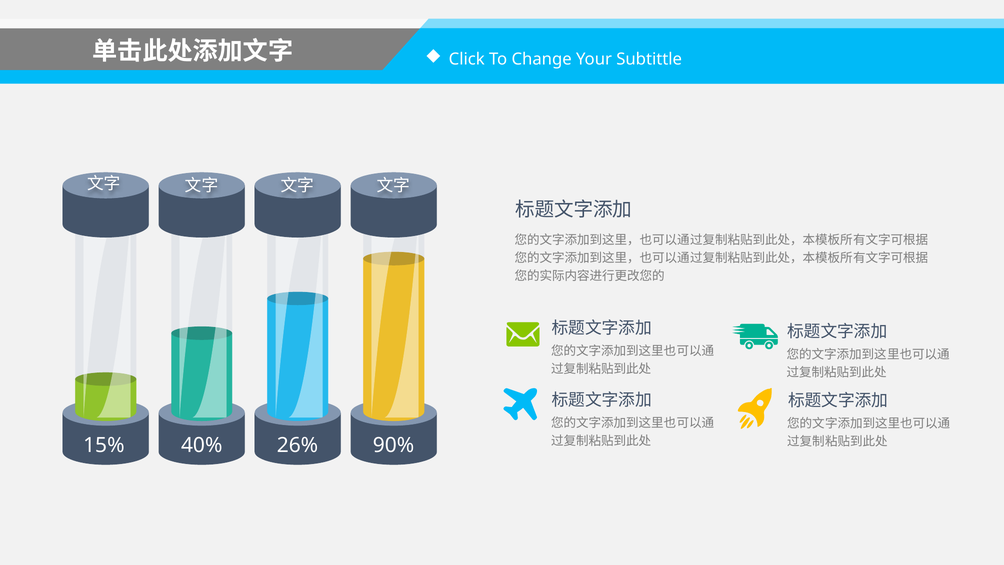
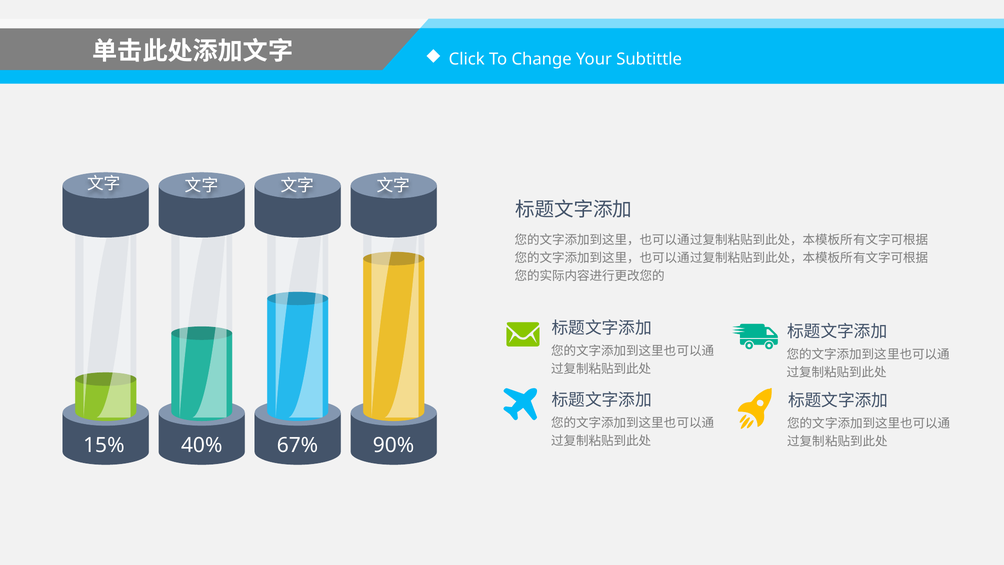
26%: 26% -> 67%
